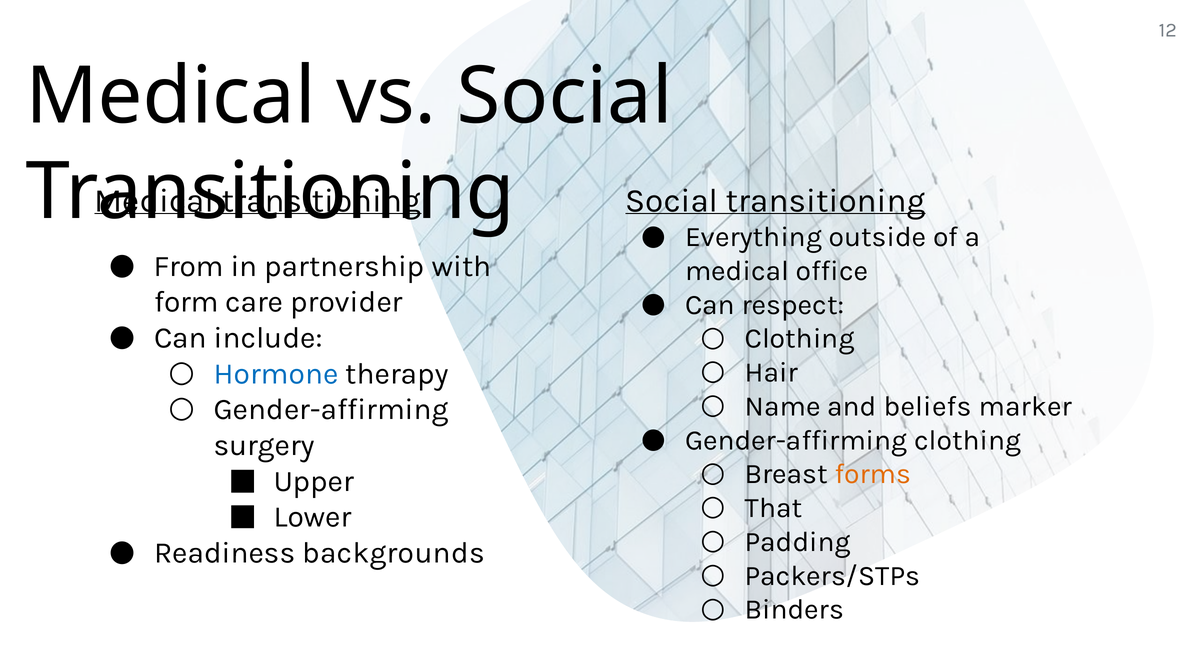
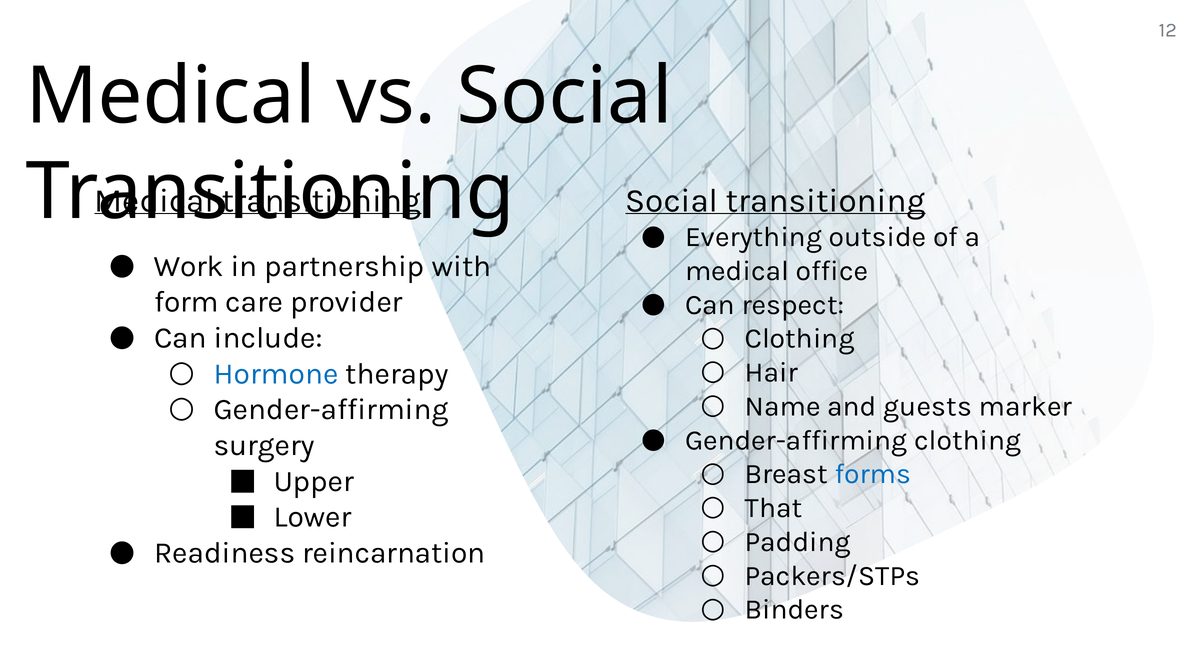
From: From -> Work
beliefs: beliefs -> guests
forms colour: orange -> blue
backgrounds: backgrounds -> reincarnation
